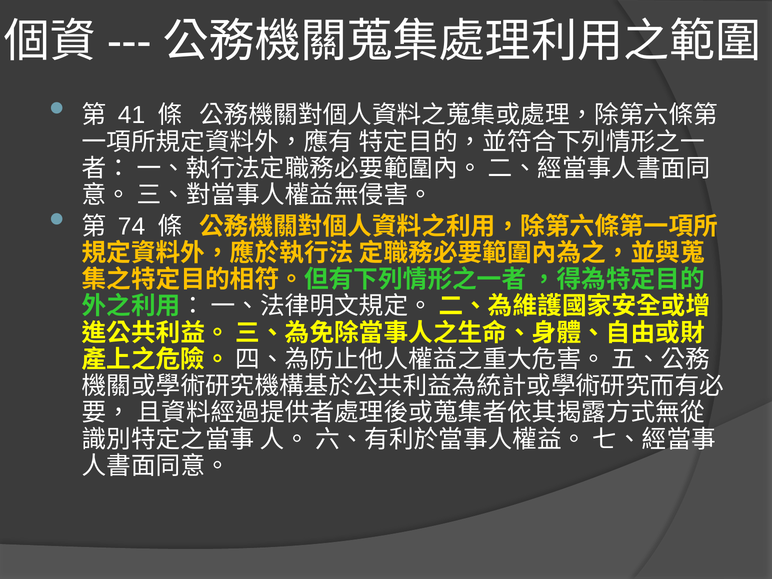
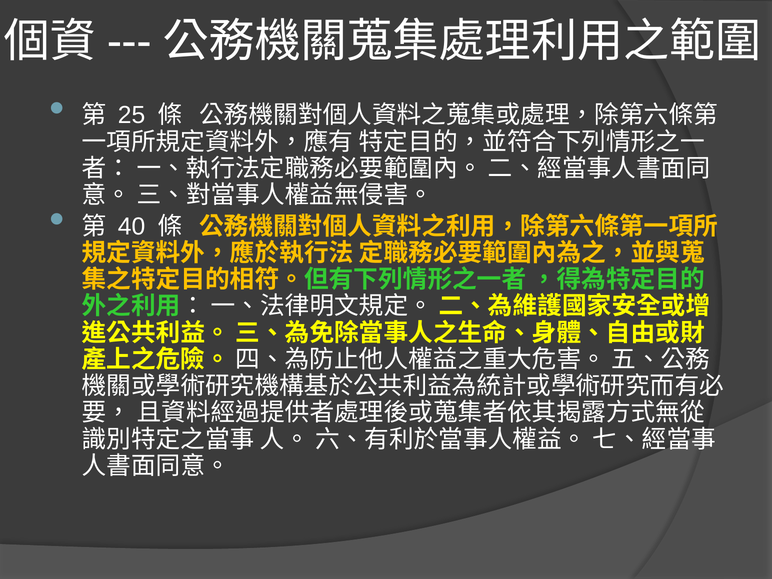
41: 41 -> 25
74: 74 -> 40
